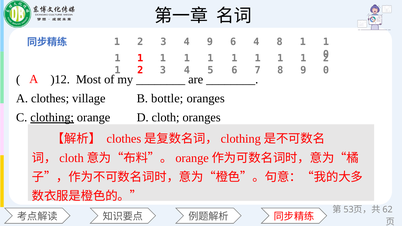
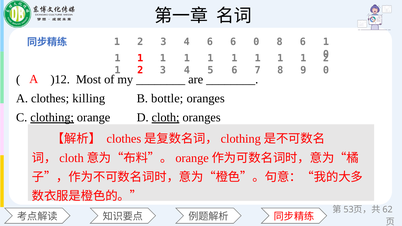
4 9: 9 -> 6
6 4: 4 -> 0
1 at (303, 42): 1 -> 6
village: village -> killing
cloth underline: none -> present
